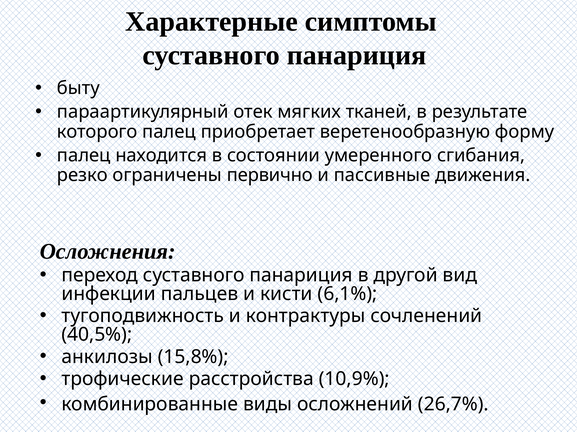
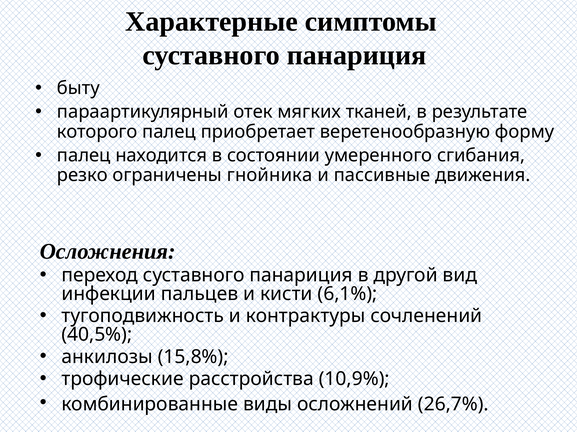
первично: первично -> гнойника
